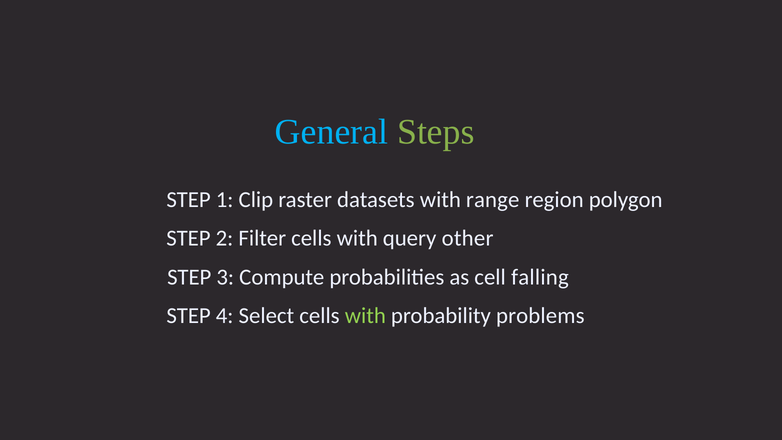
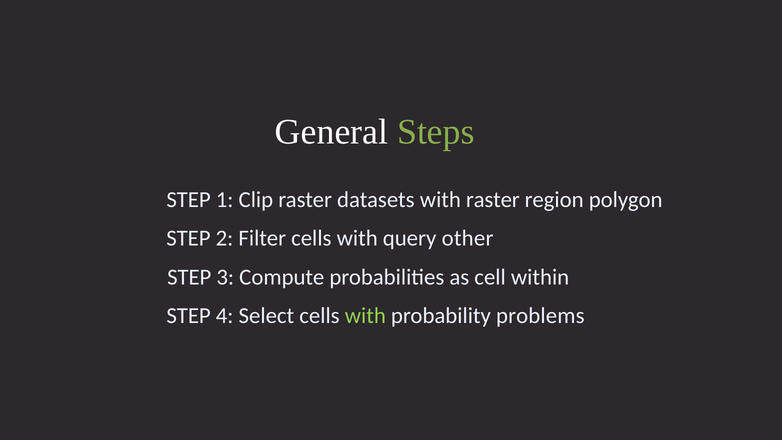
General colour: light blue -> white
with range: range -> raster
falling: falling -> within
